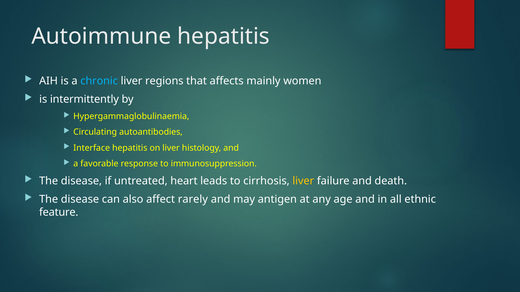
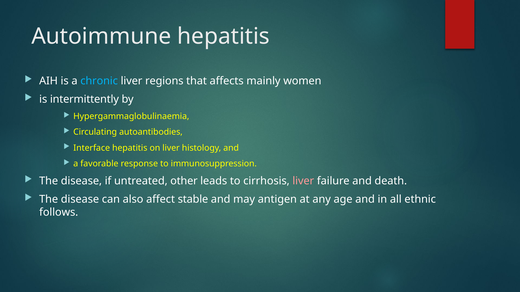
heart: heart -> other
liver at (303, 181) colour: yellow -> pink
rarely: rarely -> stable
feature: feature -> follows
